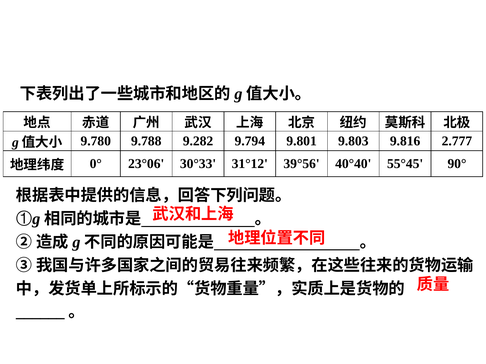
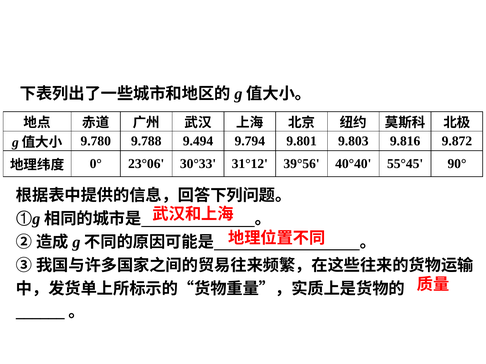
9.282: 9.282 -> 9.494
2.777: 2.777 -> 9.872
